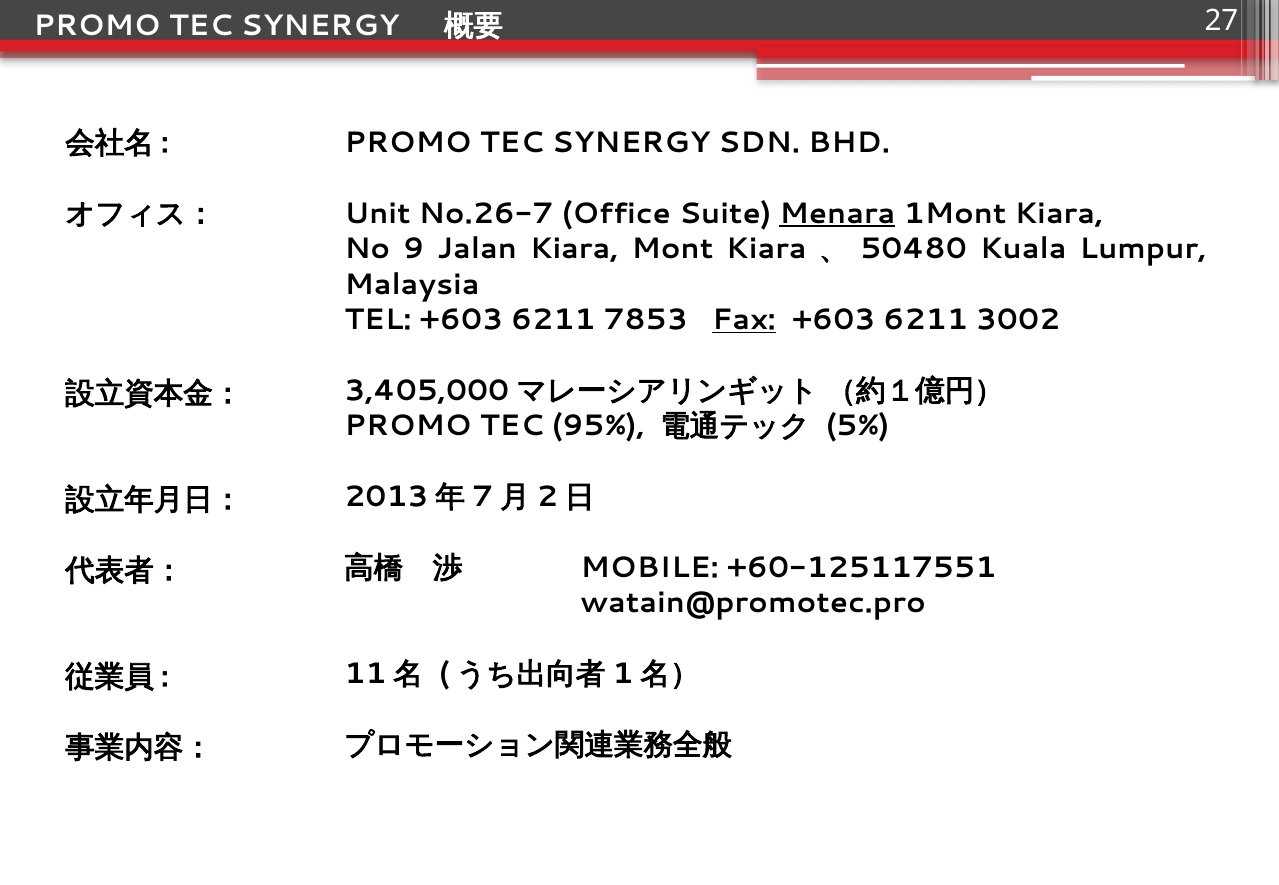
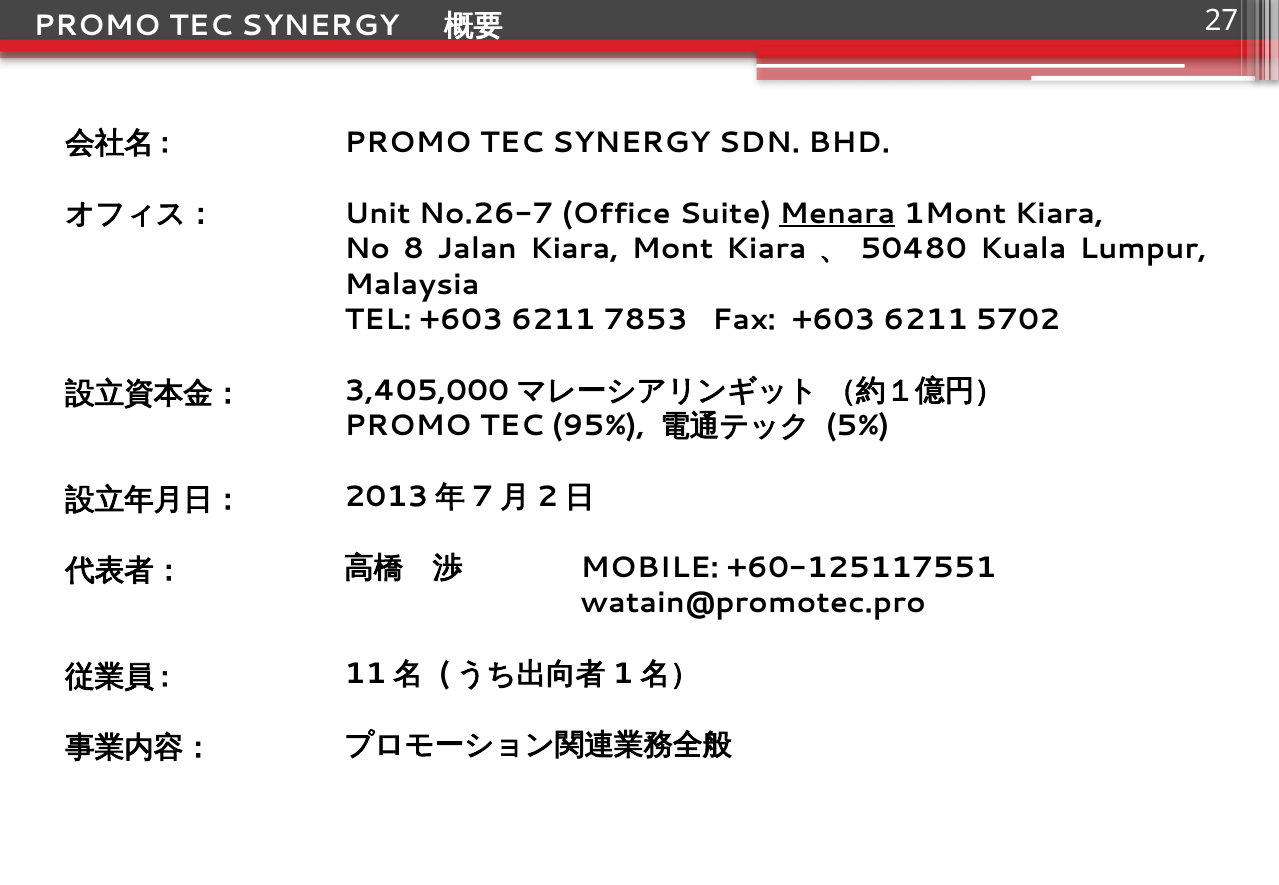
9: 9 -> 8
Fax underline: present -> none
3002: 3002 -> 5702
